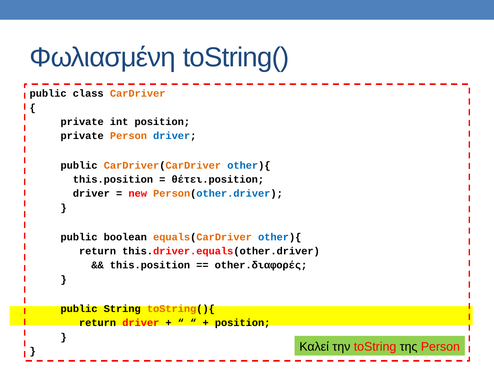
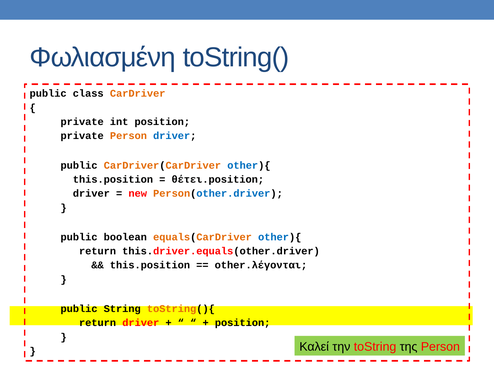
other.διαφορές: other.διαφορές -> other.λέγονται
